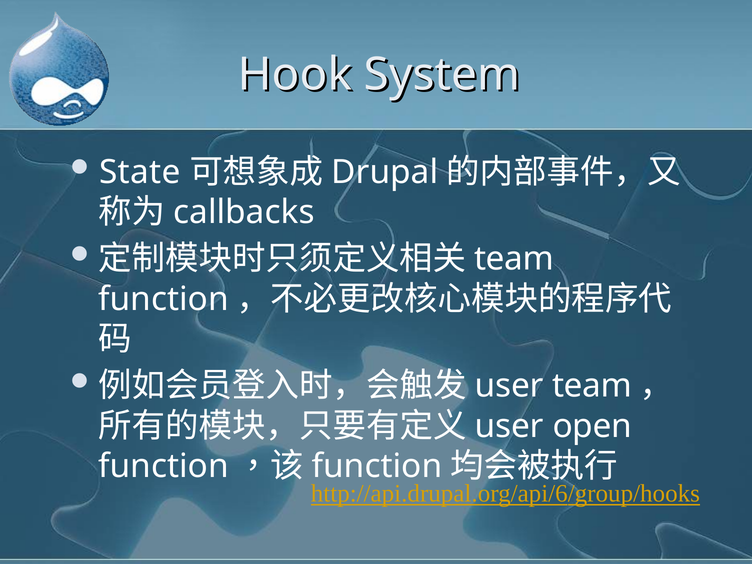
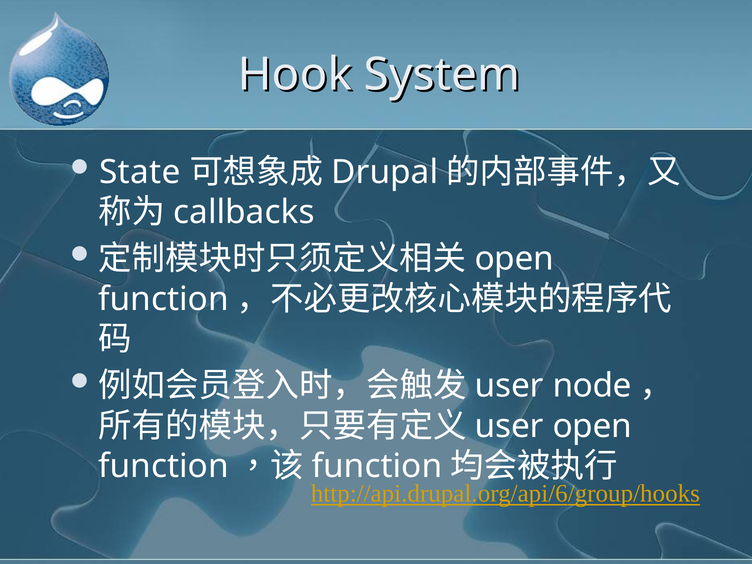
team at (514, 259): team -> open
team at (592, 386): team -> node
